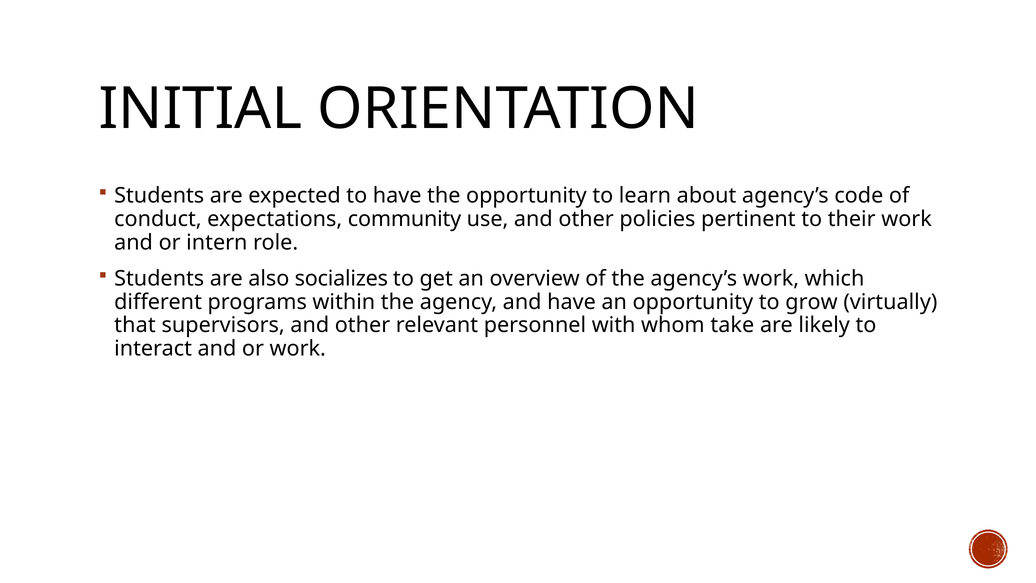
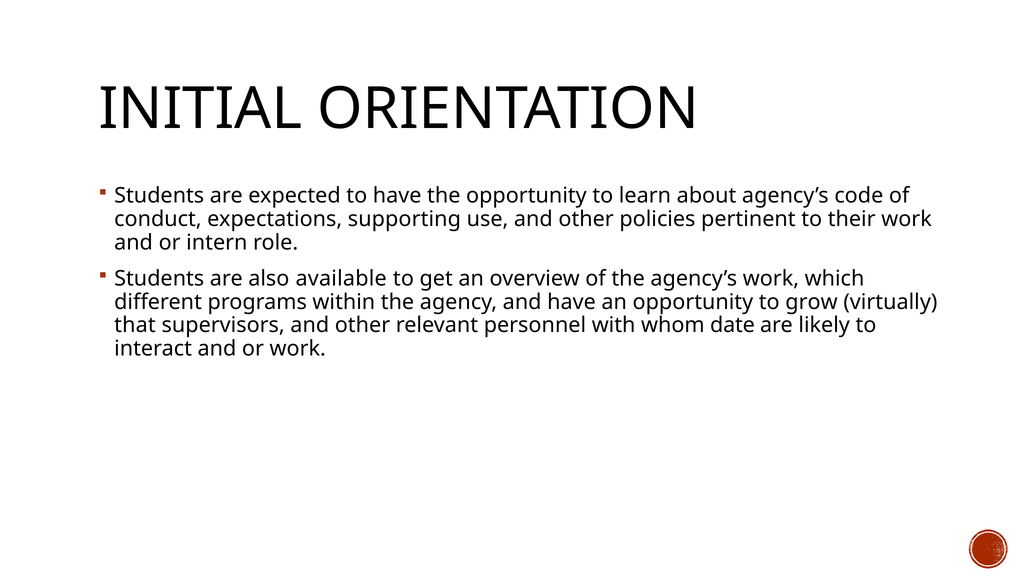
community: community -> supporting
socializes: socializes -> available
take: take -> date
